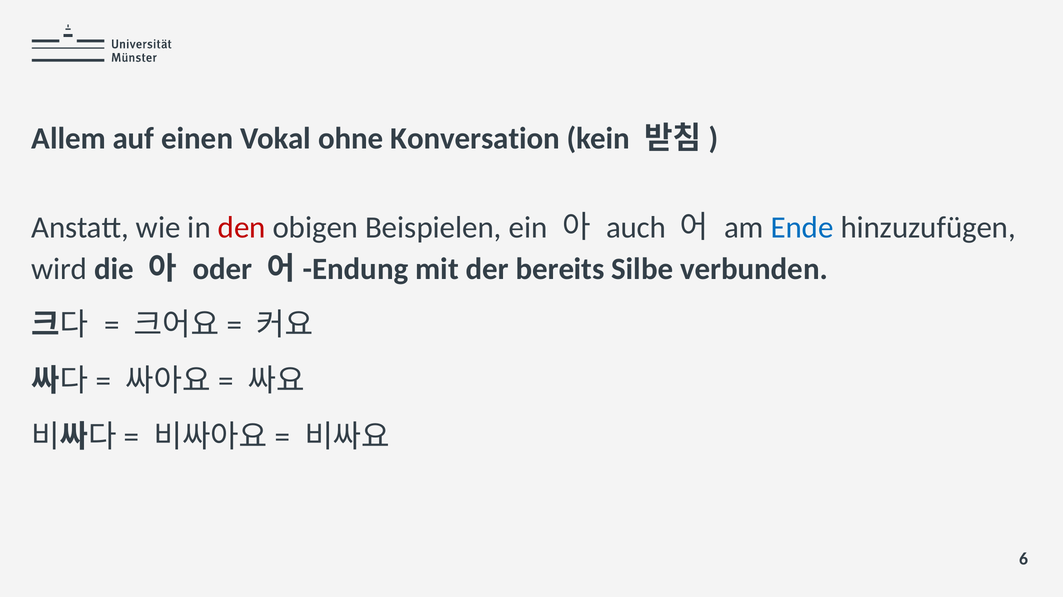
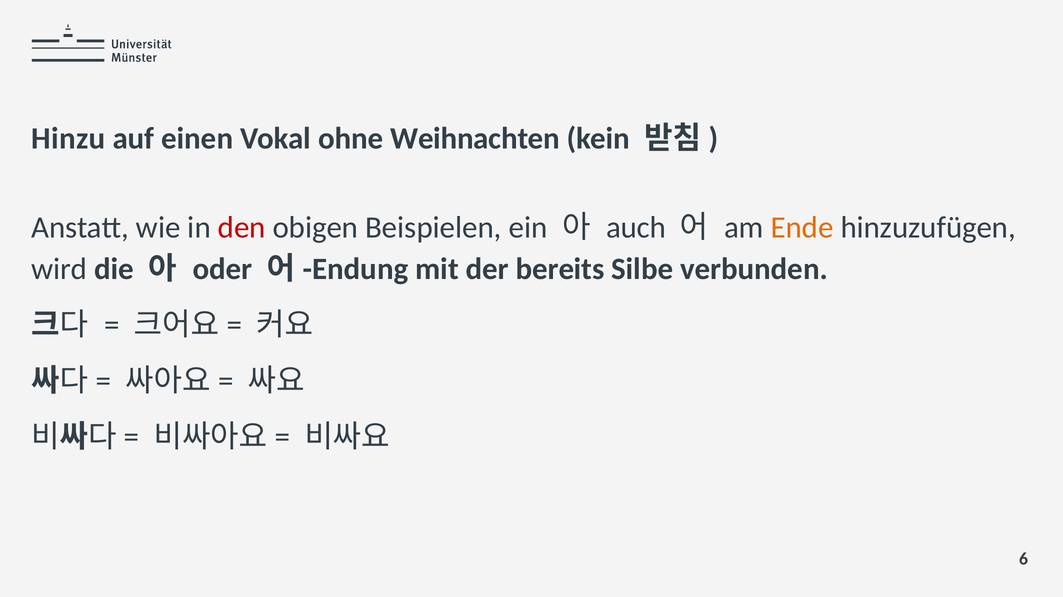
Allem: Allem -> Hinzu
Konversation: Konversation -> Weihnachten
Ende colour: blue -> orange
